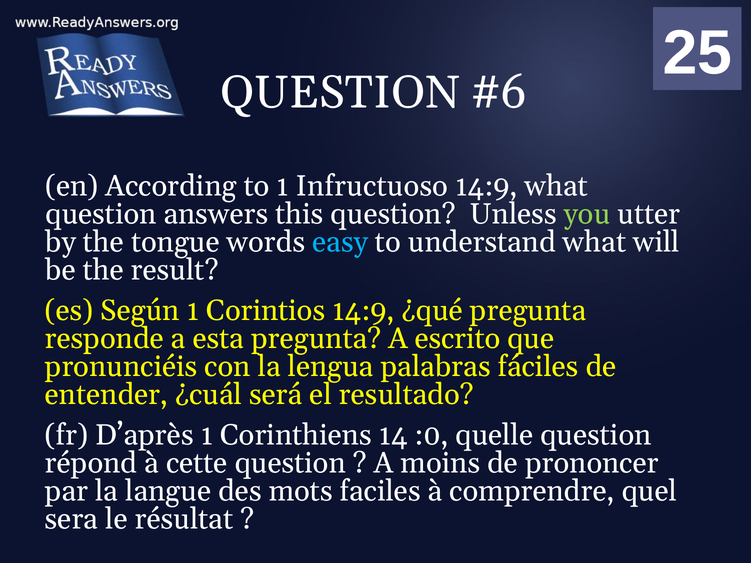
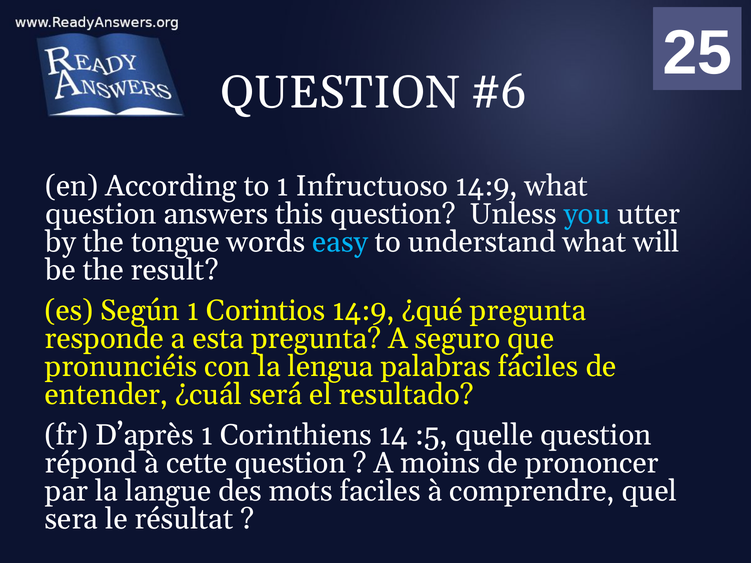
you colour: light green -> light blue
escrito: escrito -> seguro
:0: :0 -> :5
